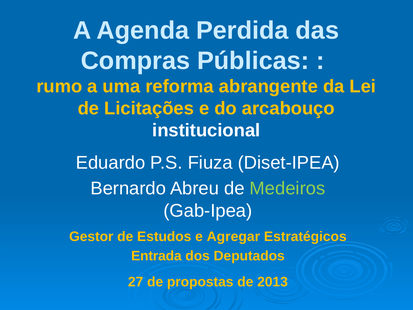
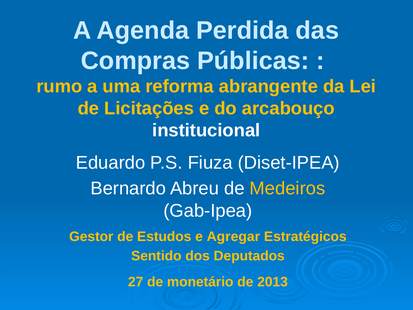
Medeiros colour: light green -> yellow
Entrada: Entrada -> Sentido
propostas: propostas -> monetário
